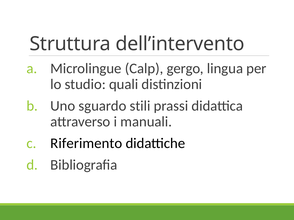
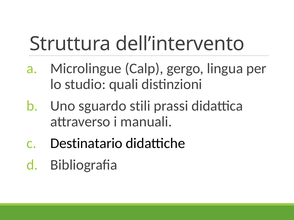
Riferimento: Riferimento -> Destinatario
